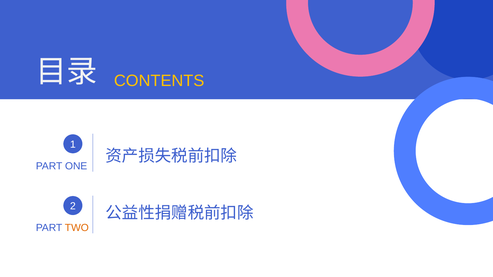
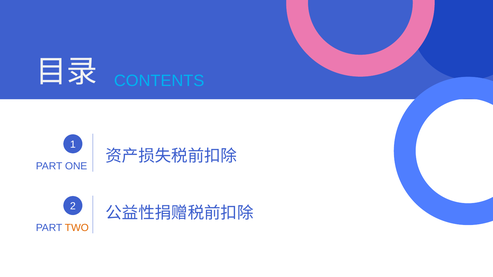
CONTENTS colour: yellow -> light blue
